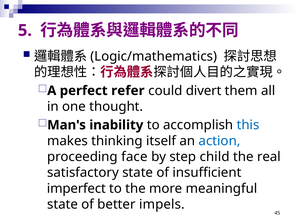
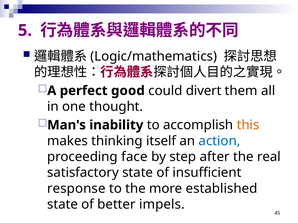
refer: refer -> good
this colour: blue -> orange
child: child -> after
imperfect: imperfect -> response
meaningful: meaningful -> established
